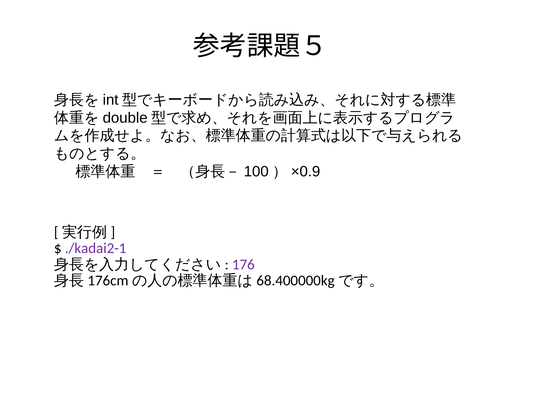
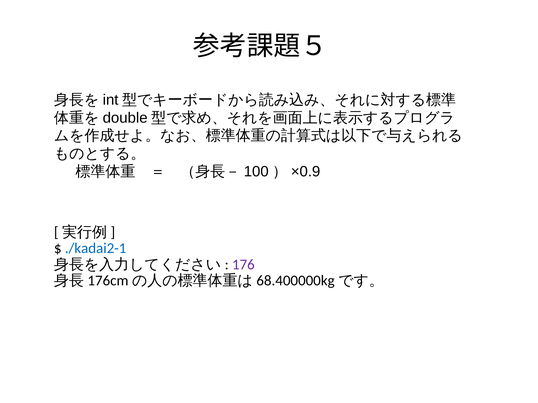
./kadai2-1 colour: purple -> blue
